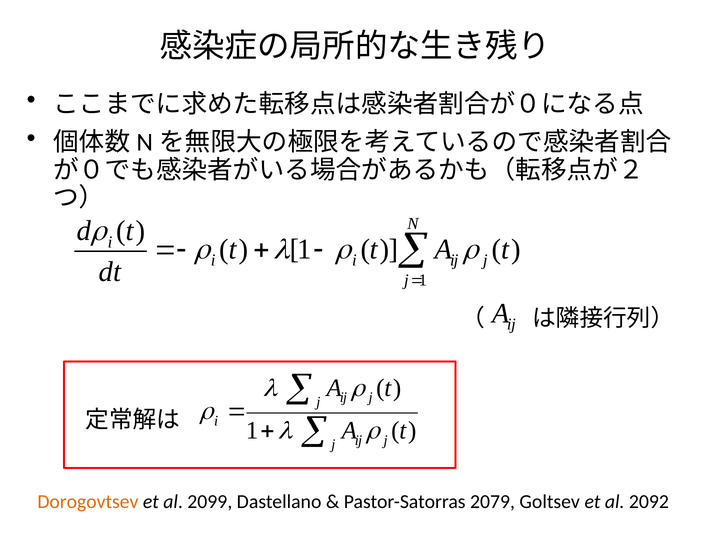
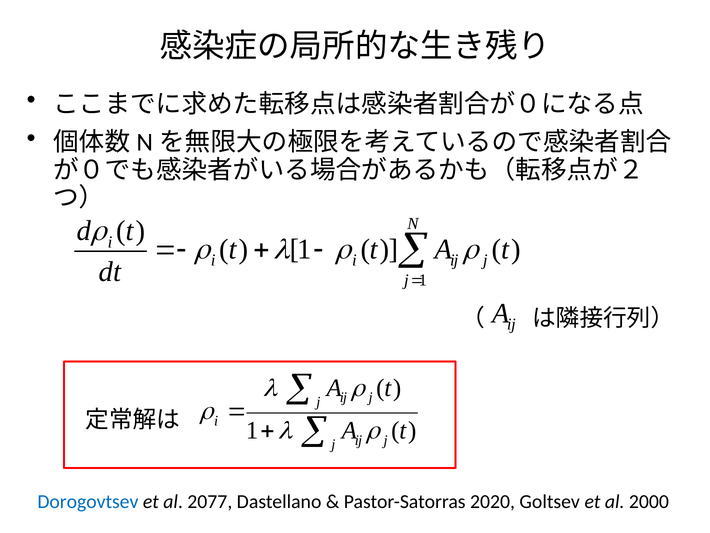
Dorogovtsev colour: orange -> blue
2099: 2099 -> 2077
2079: 2079 -> 2020
2092: 2092 -> 2000
